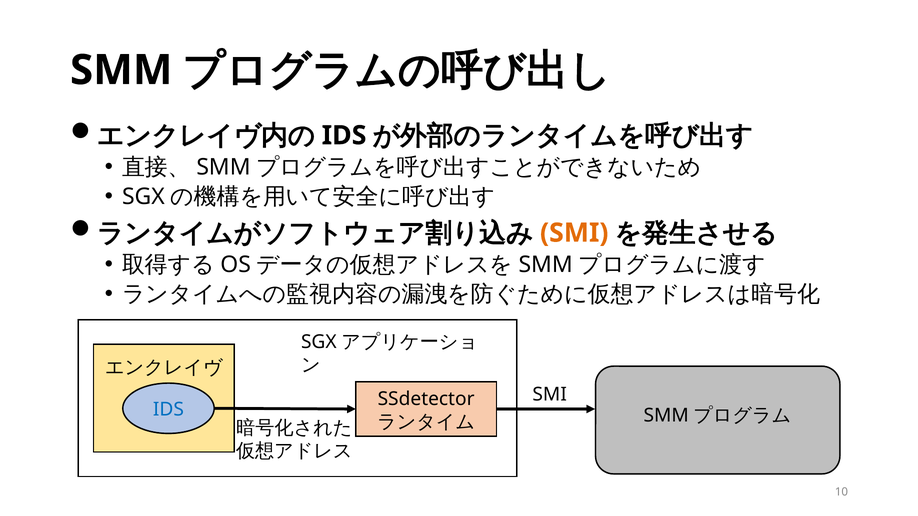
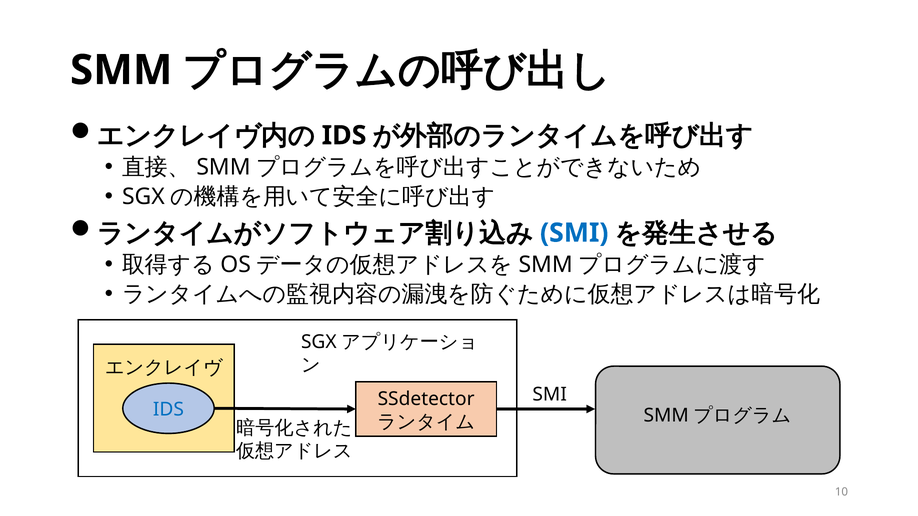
SMI at (574, 233) colour: orange -> blue
